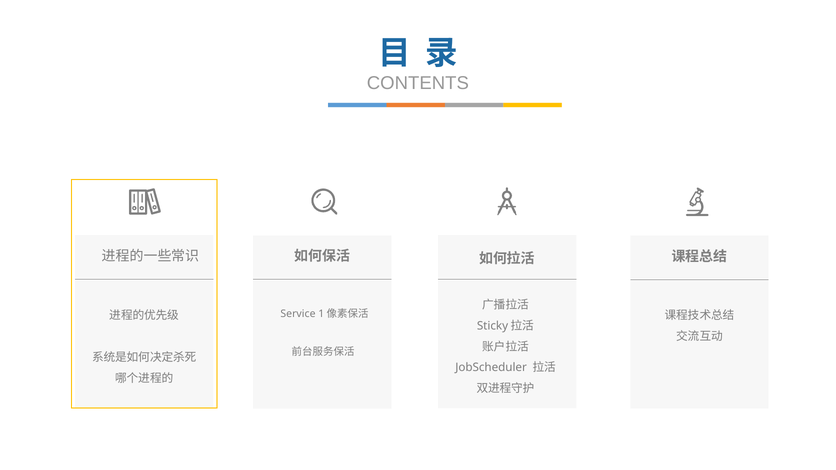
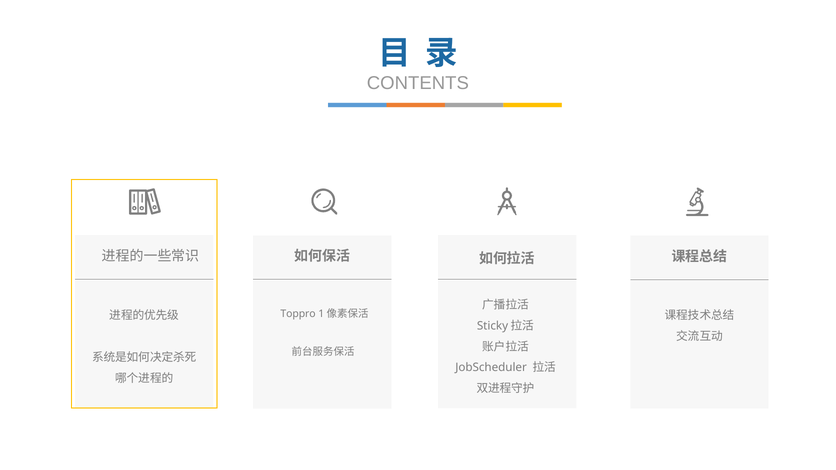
Service: Service -> Toppro
